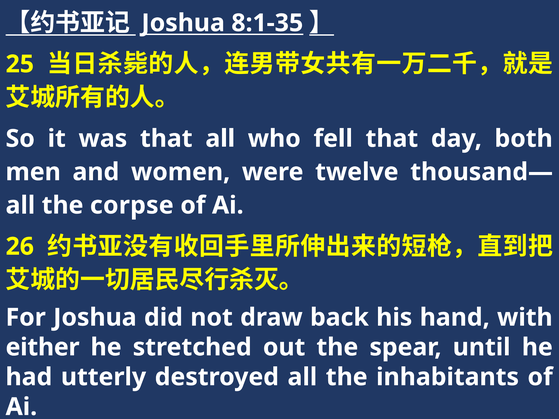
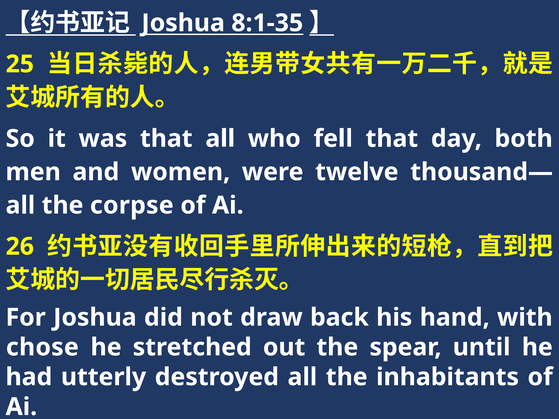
either: either -> chose
